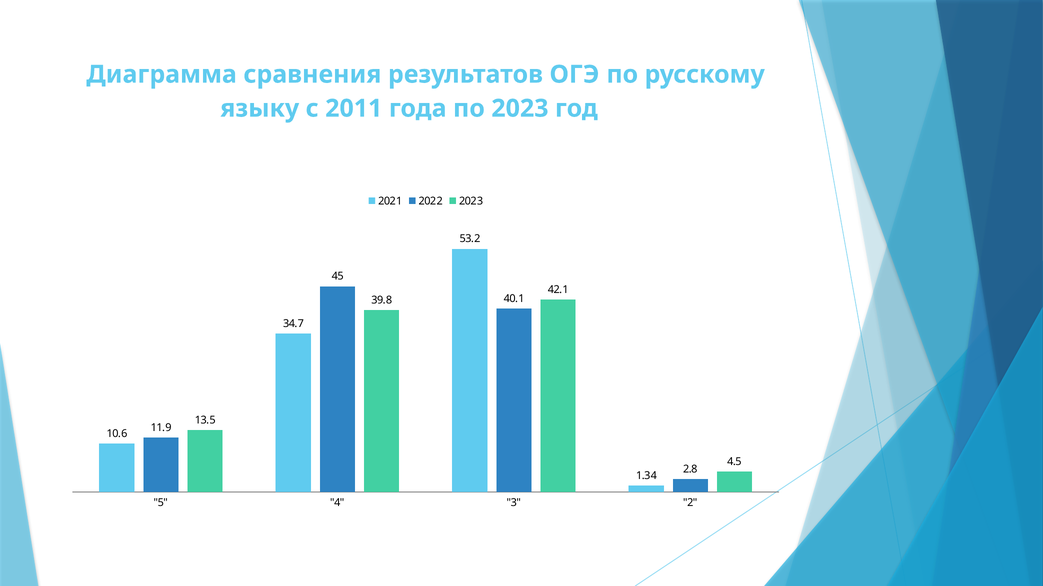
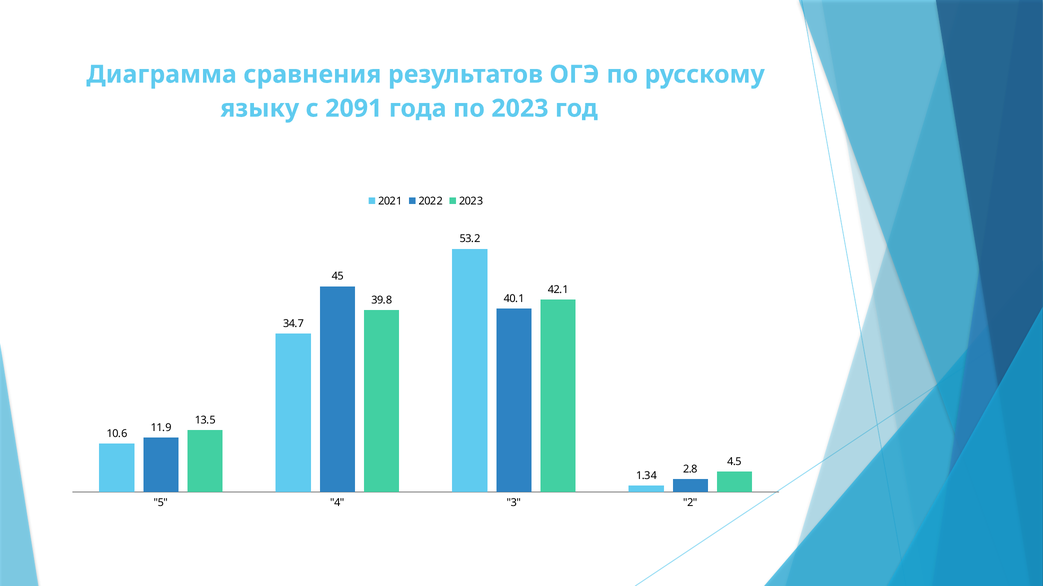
2011: 2011 -> 2091
